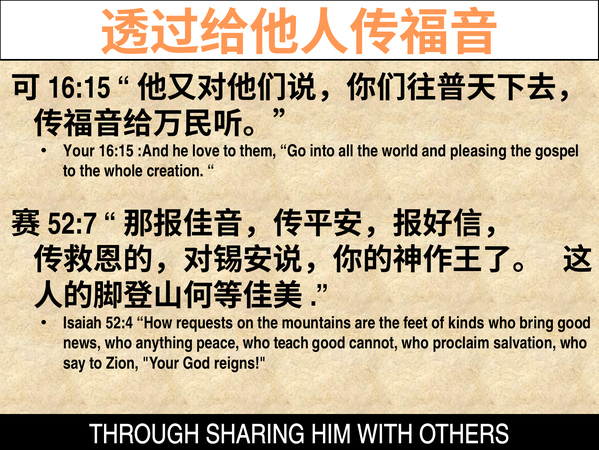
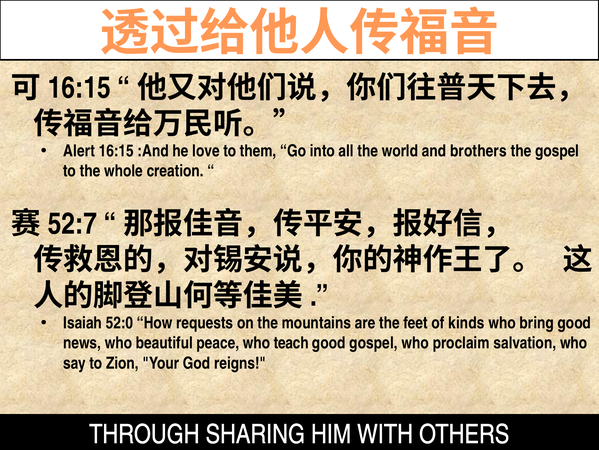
Your at (79, 151): Your -> Alert
pleasing: pleasing -> brothers
52:4: 52:4 -> 52:0
anything: anything -> beautiful
good cannot: cannot -> gospel
